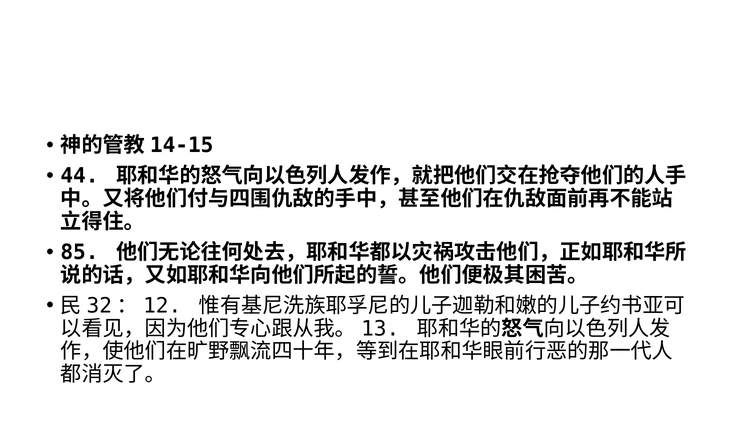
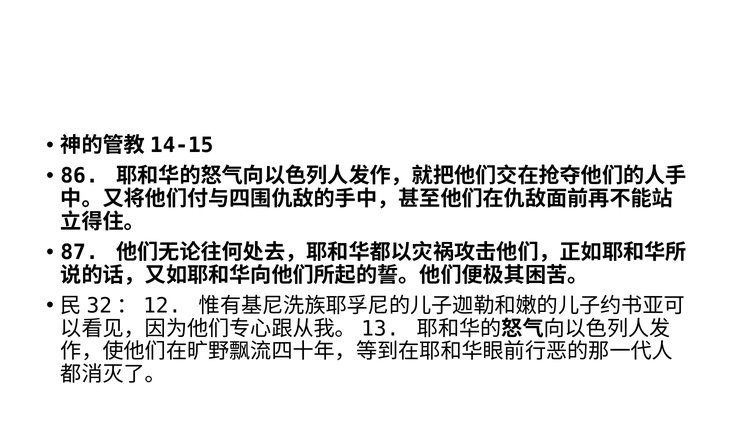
44: 44 -> 86
85: 85 -> 87
